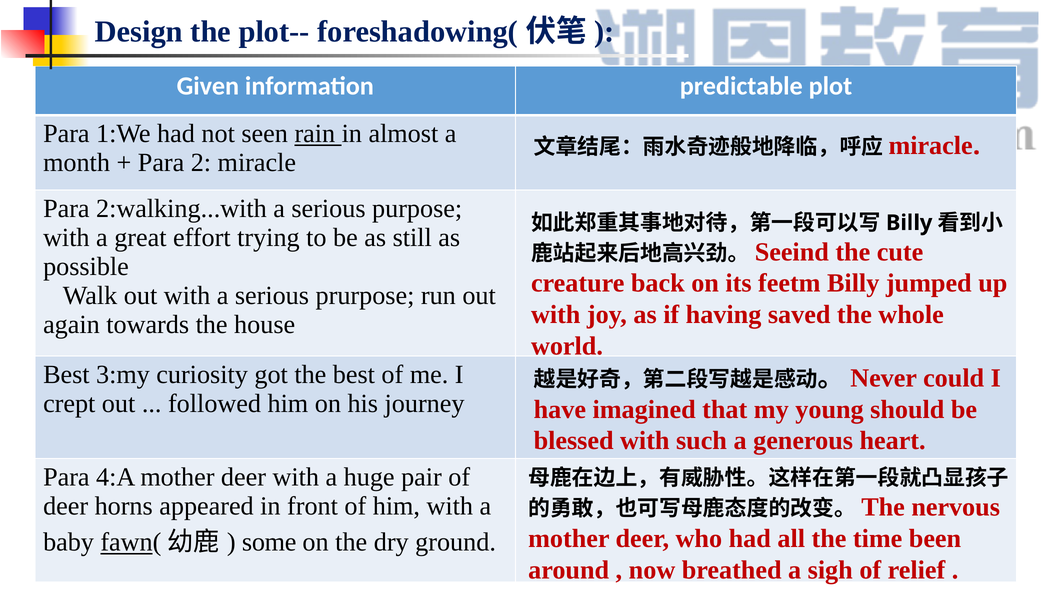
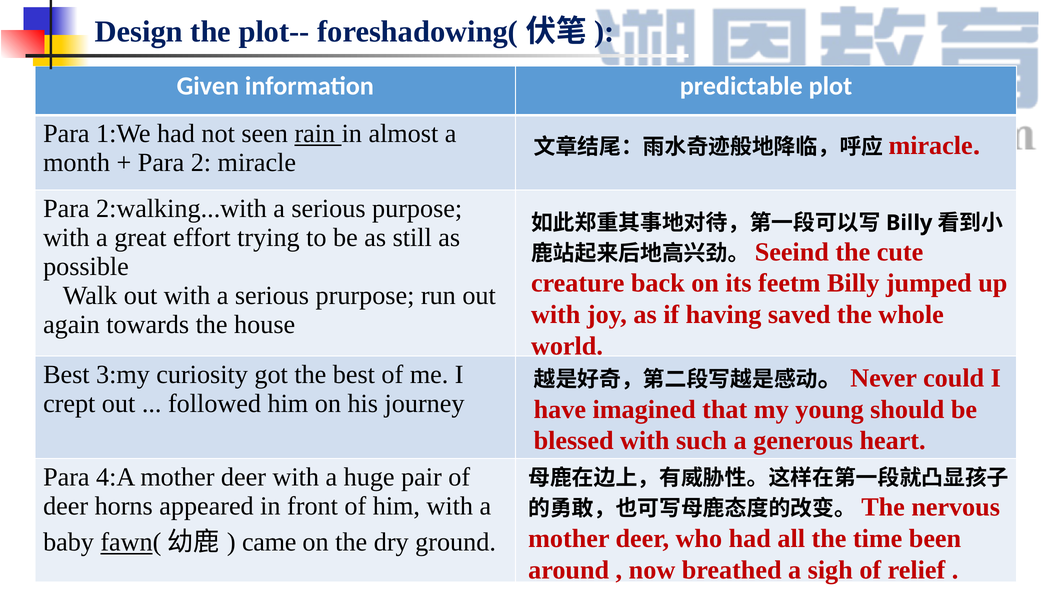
some: some -> came
